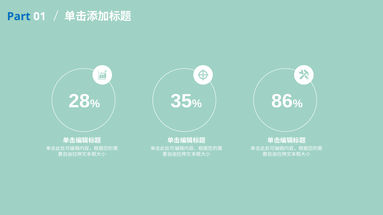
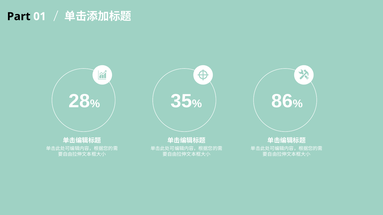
Part colour: blue -> black
